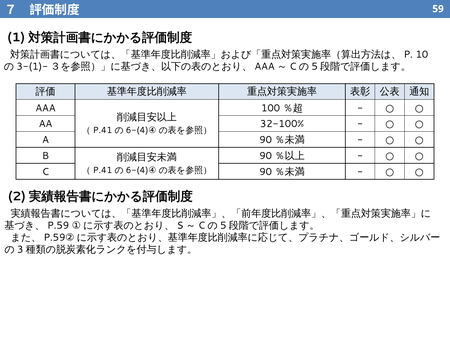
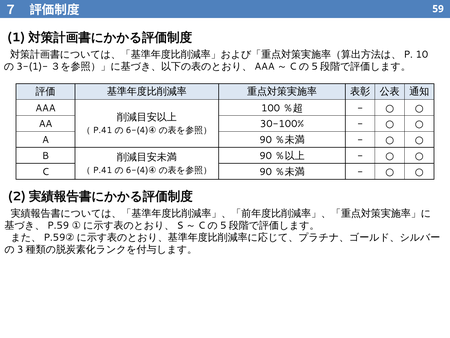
32-100%: 32-100% -> 30-100%
